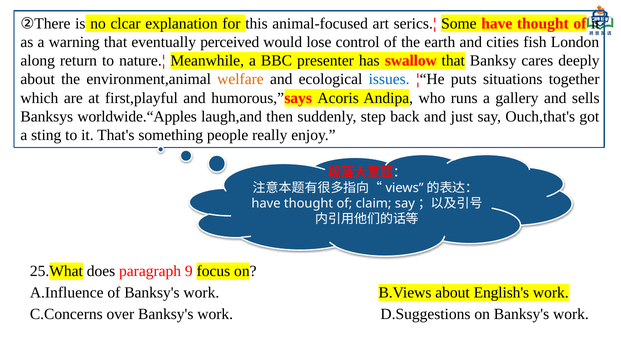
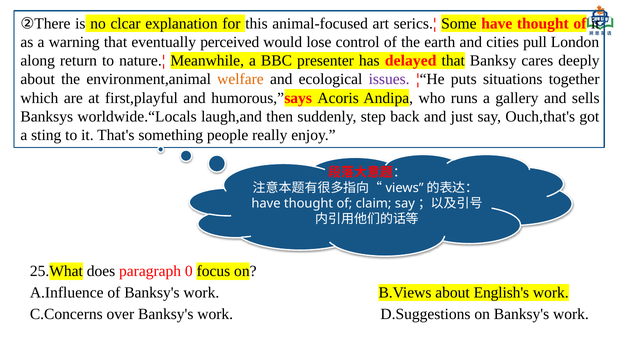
fish: fish -> pull
swallow: swallow -> delayed
issues colour: blue -> purple
worldwide.“Apples: worldwide.“Apples -> worldwide.“Locals
9: 9 -> 0
